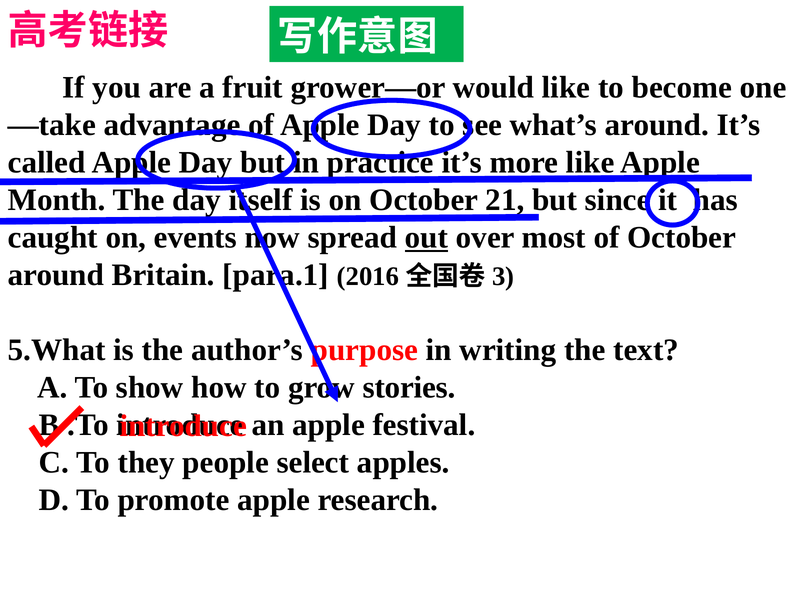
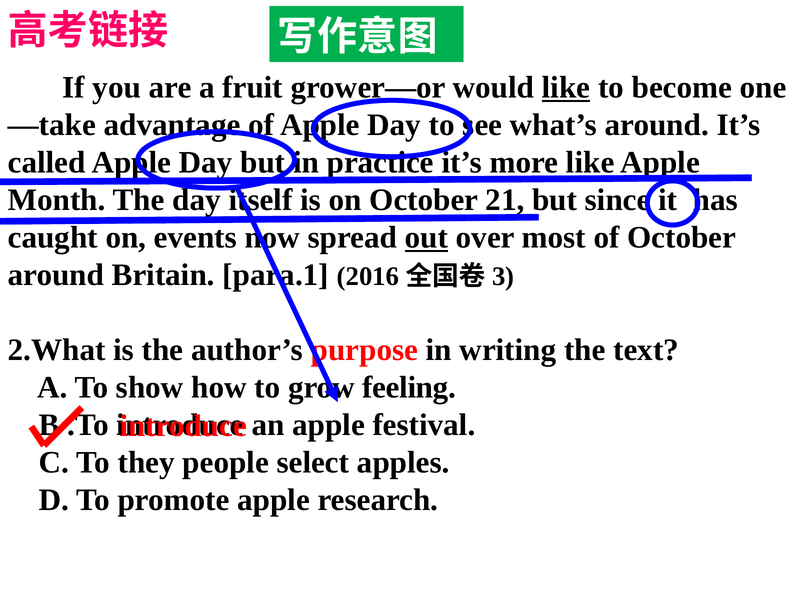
like at (566, 87) underline: none -> present
5.What: 5.What -> 2.What
stories: stories -> feeling
